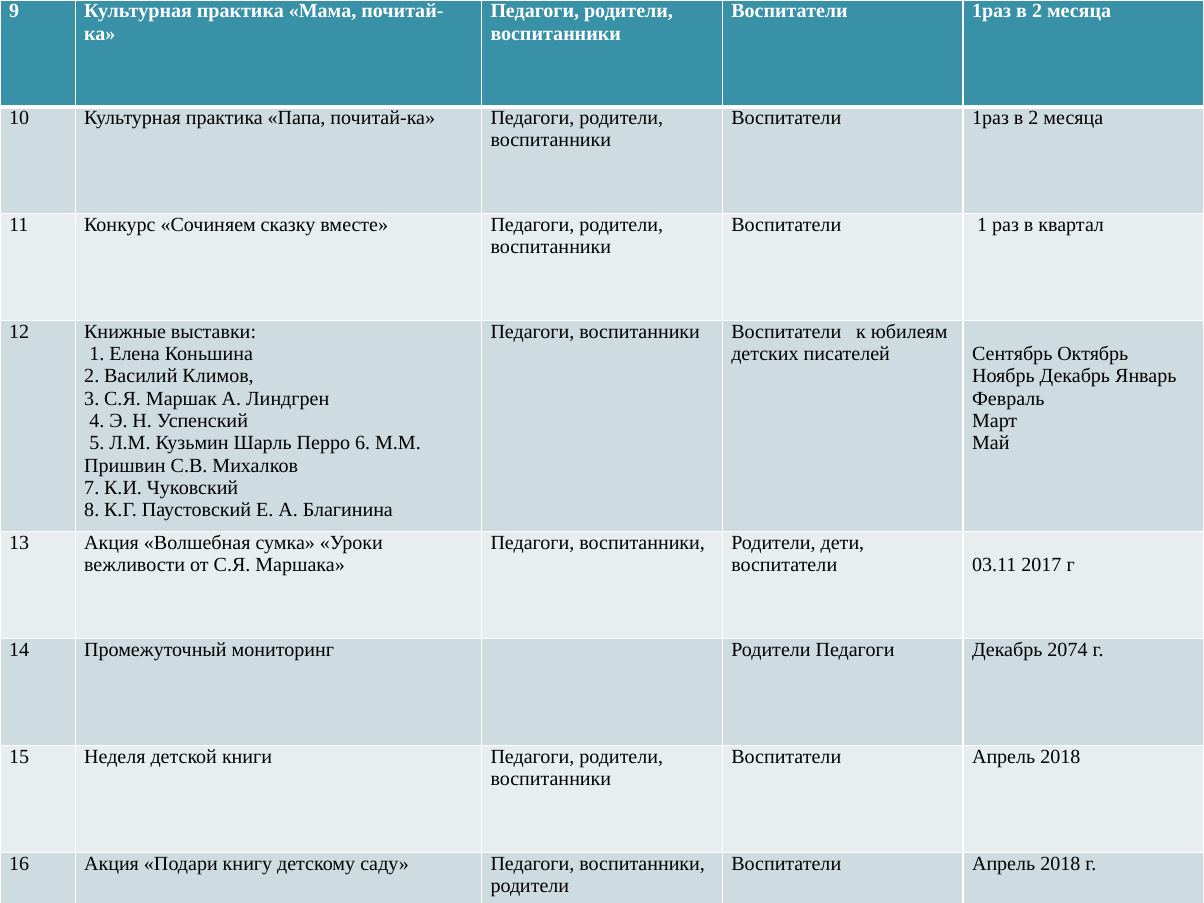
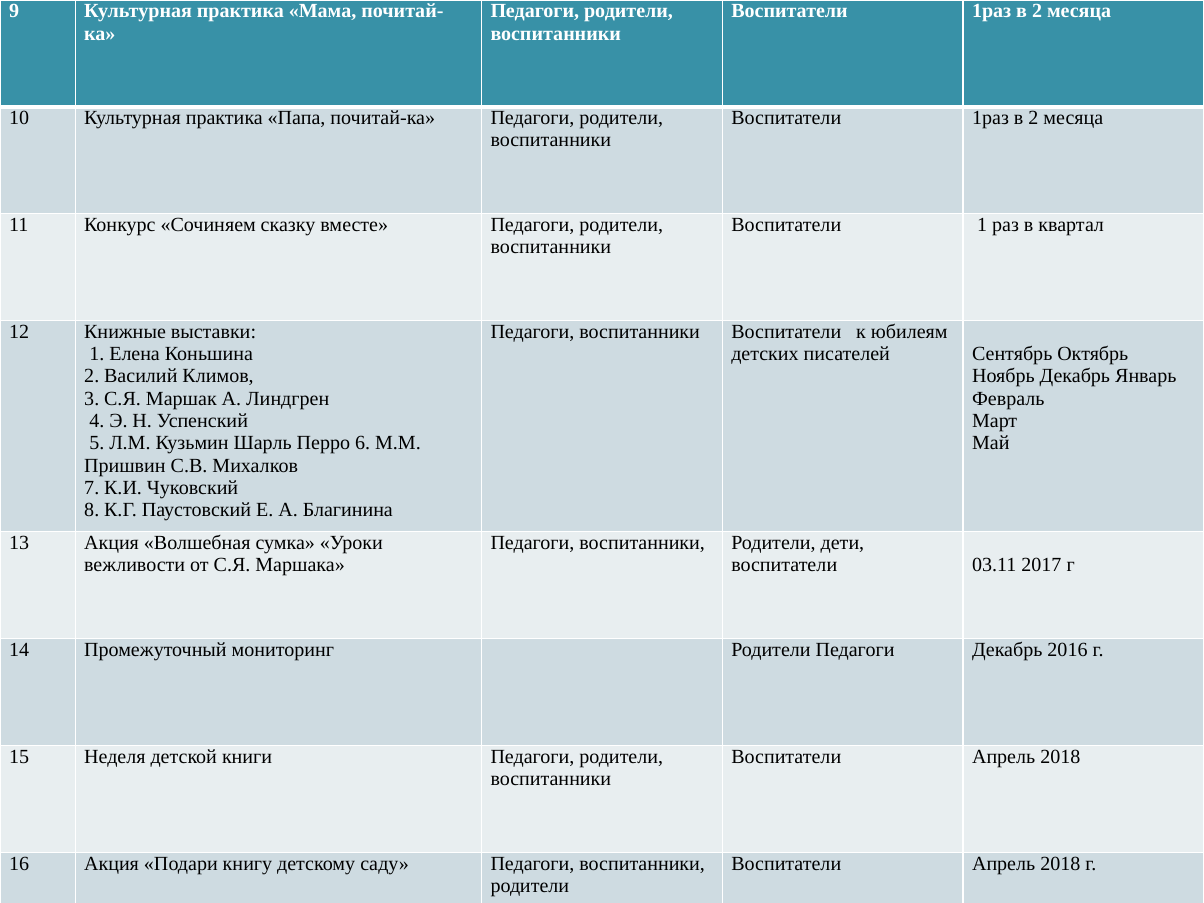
2074: 2074 -> 2016
